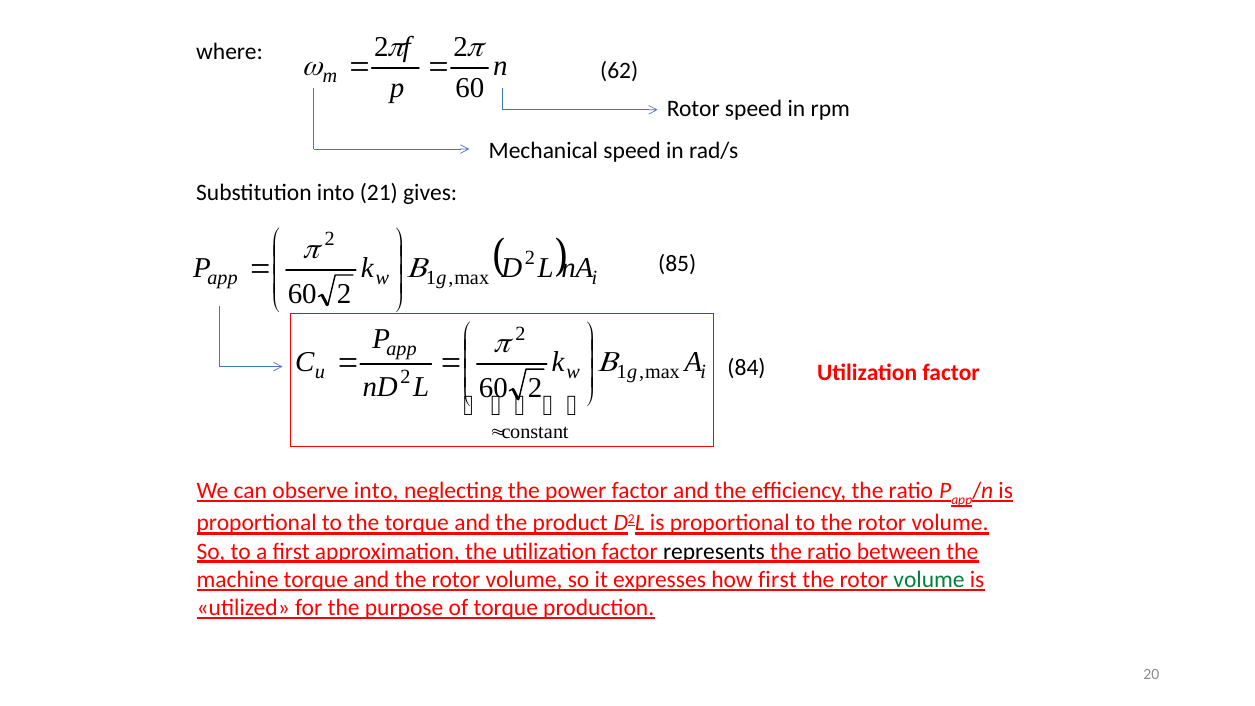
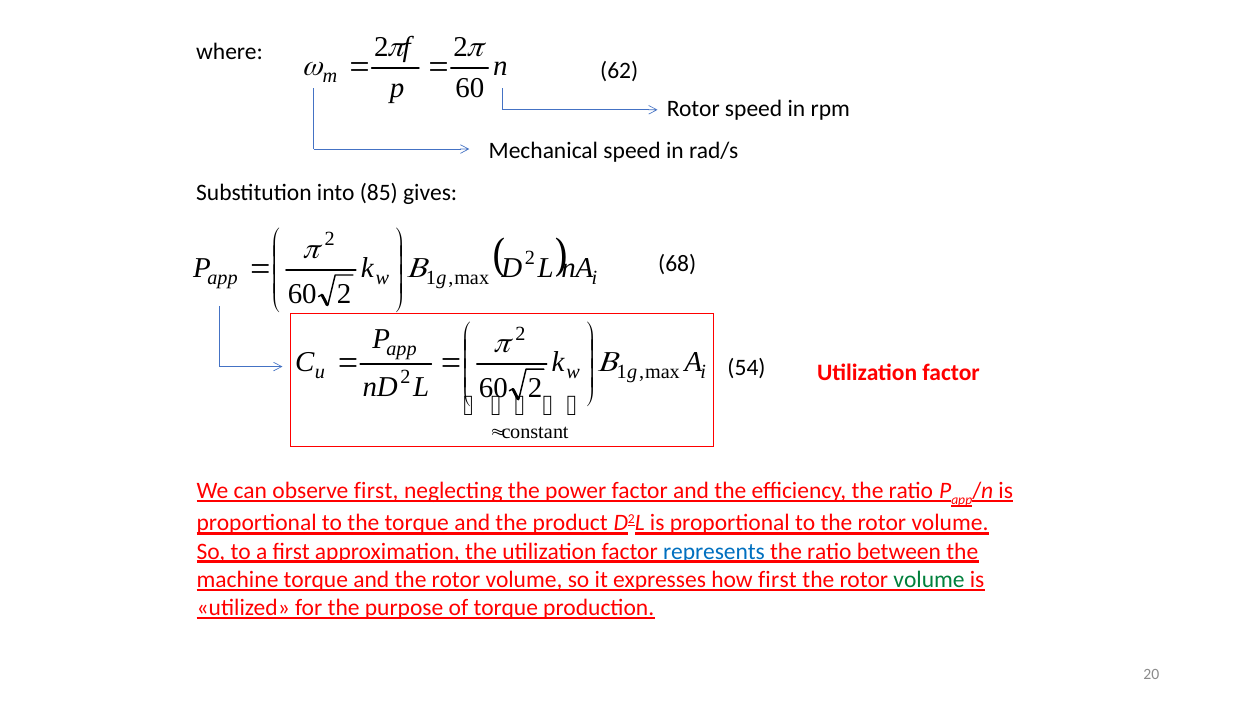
21: 21 -> 85
85: 85 -> 68
84: 84 -> 54
observe into: into -> first
represents colour: black -> blue
